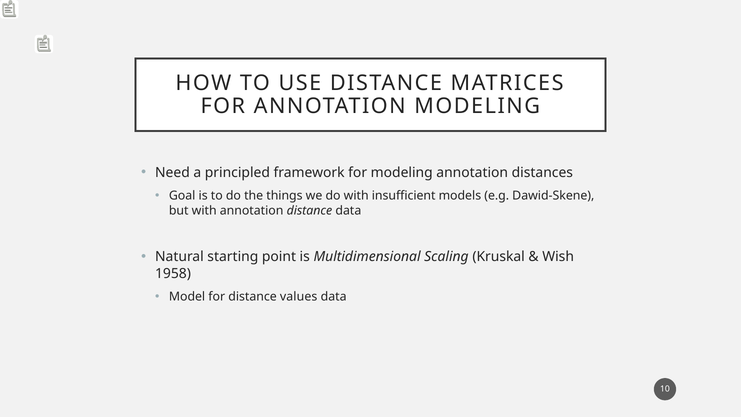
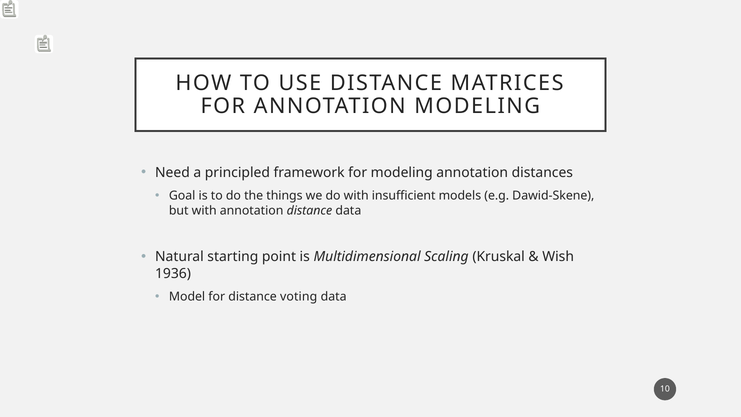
1958: 1958 -> 1936
values: values -> voting
